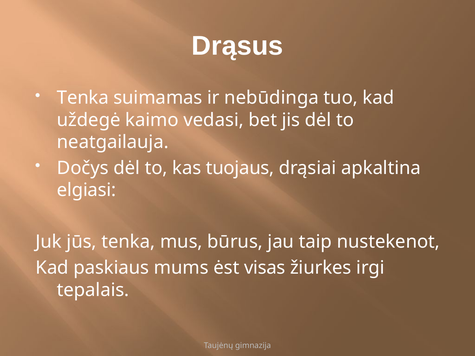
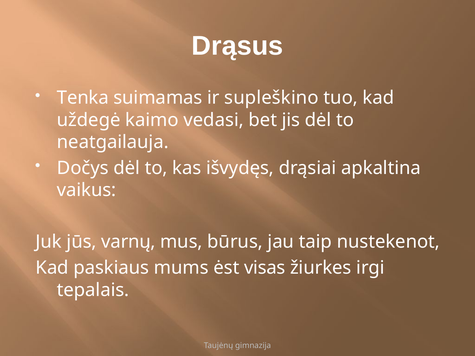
nebūdinga: nebūdinga -> supleškino
tuojaus: tuojaus -> išvydęs
elgiasi: elgiasi -> vaikus
jūs tenka: tenka -> varnų
